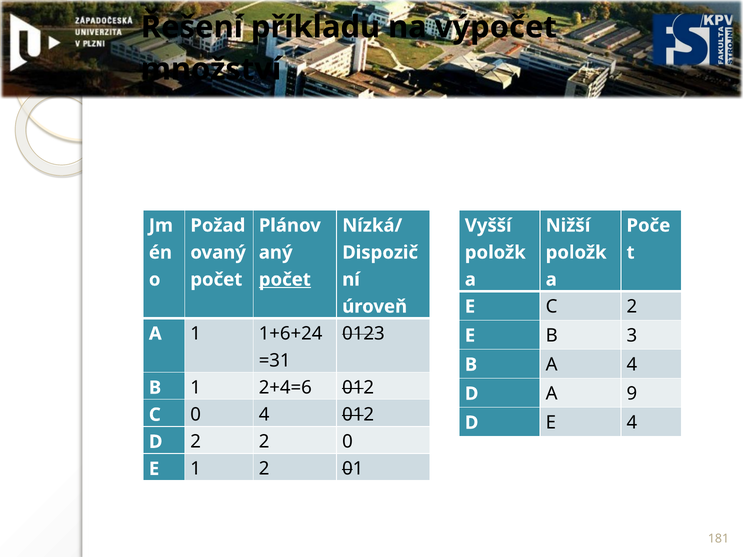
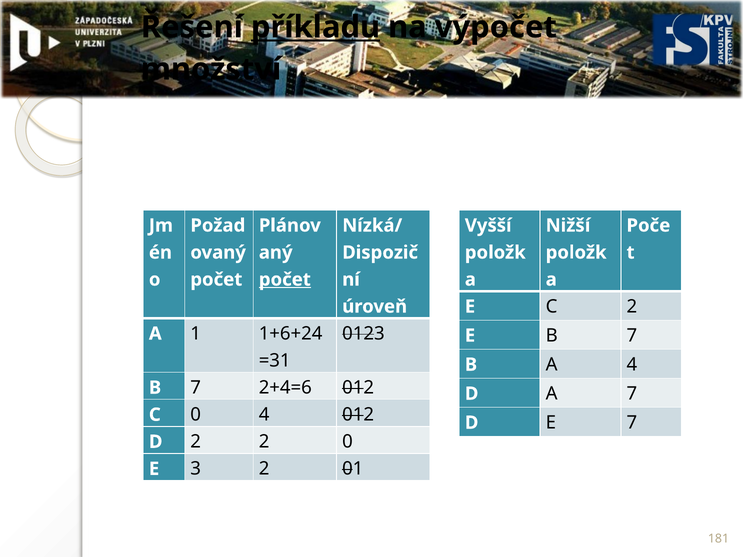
příkladu underline: none -> present
3 at (632, 336): 3 -> 7
1 at (196, 388): 1 -> 7
A 9: 9 -> 7
E 4: 4 -> 7
E 1: 1 -> 3
